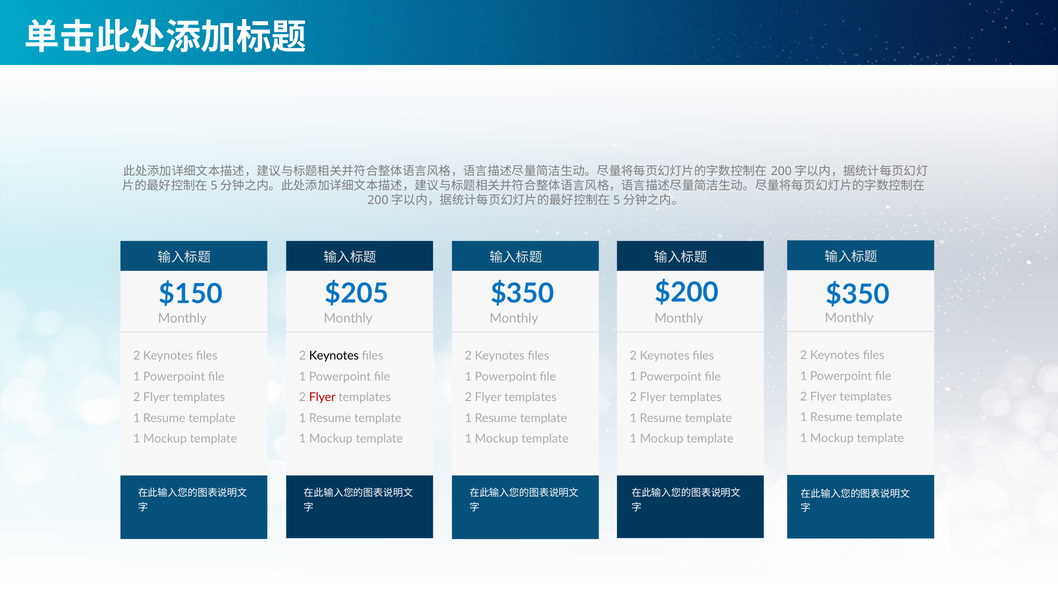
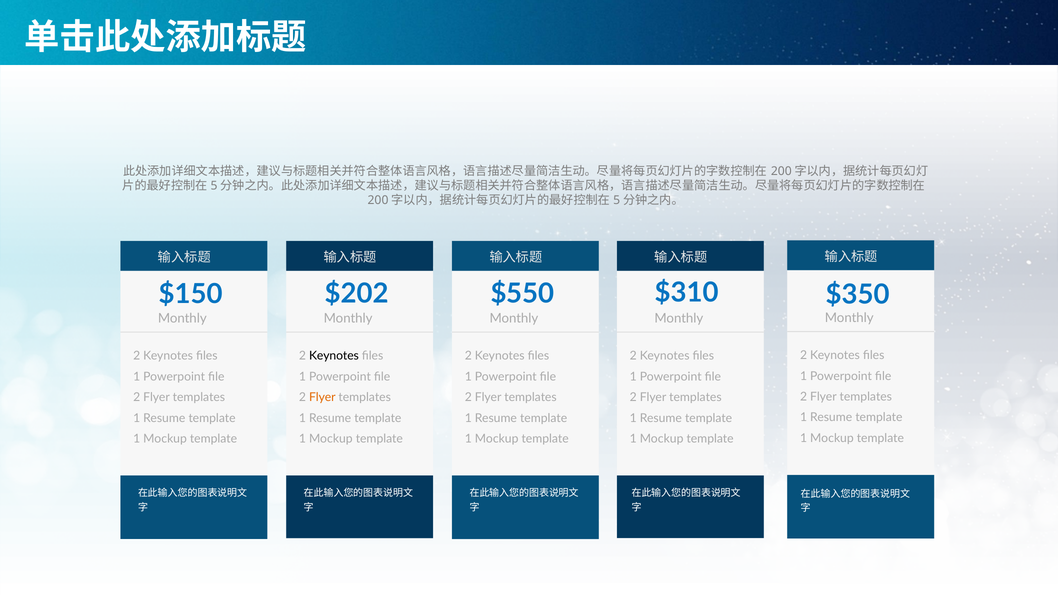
$200: $200 -> $310
$205: $205 -> $202
$350 at (522, 294): $350 -> $550
Flyer at (322, 398) colour: red -> orange
